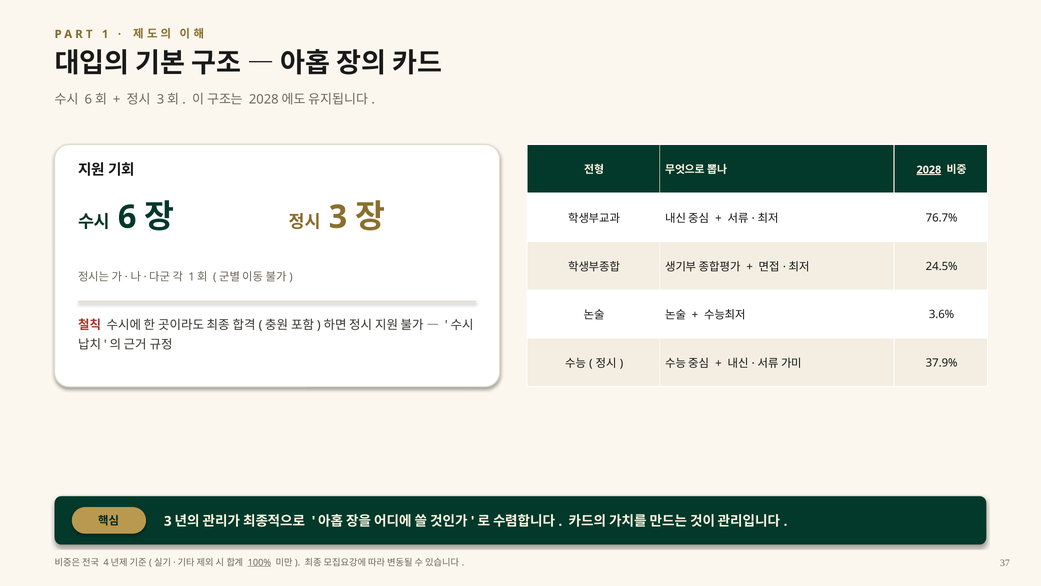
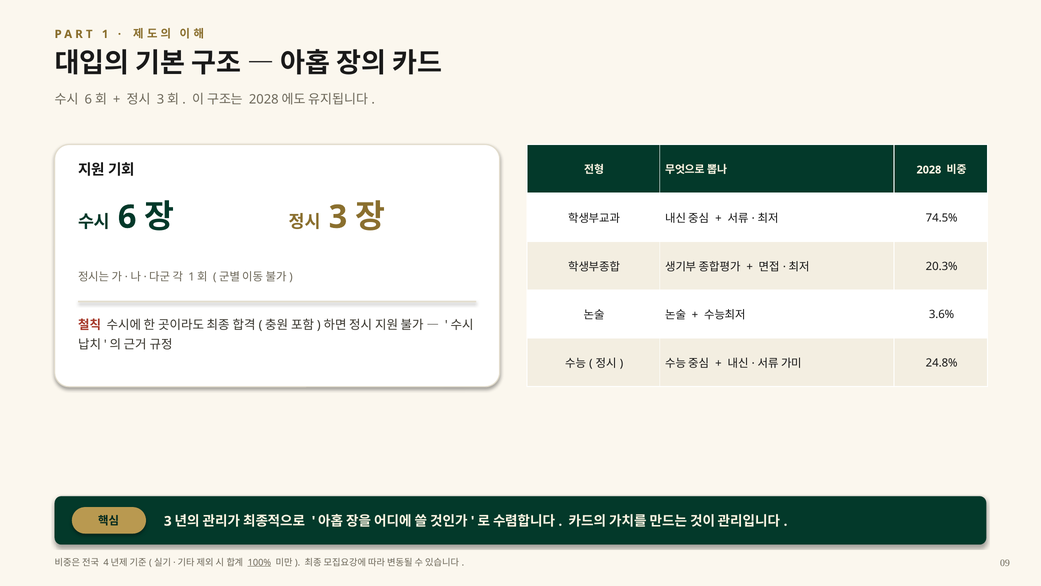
2028 underline: present -> none
76.7%: 76.7% -> 74.5%
24.5%: 24.5% -> 20.3%
37.9%: 37.9% -> 24.8%
37: 37 -> 09
